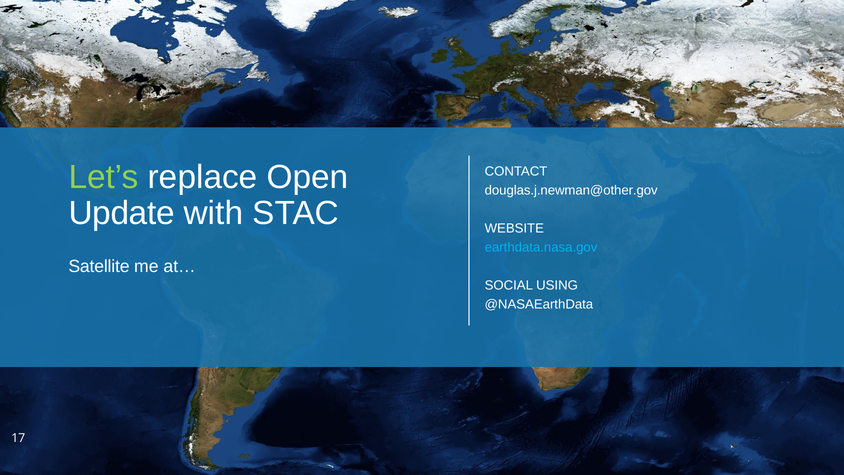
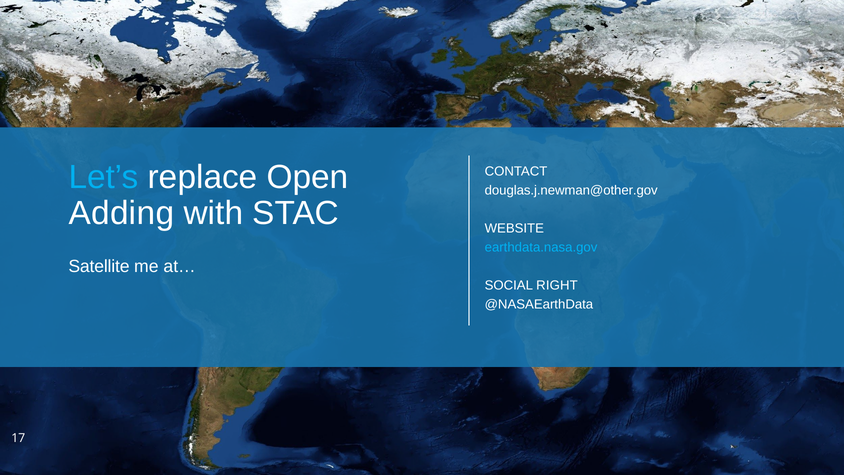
Let’s colour: light green -> light blue
Update: Update -> Adding
USING: USING -> RIGHT
